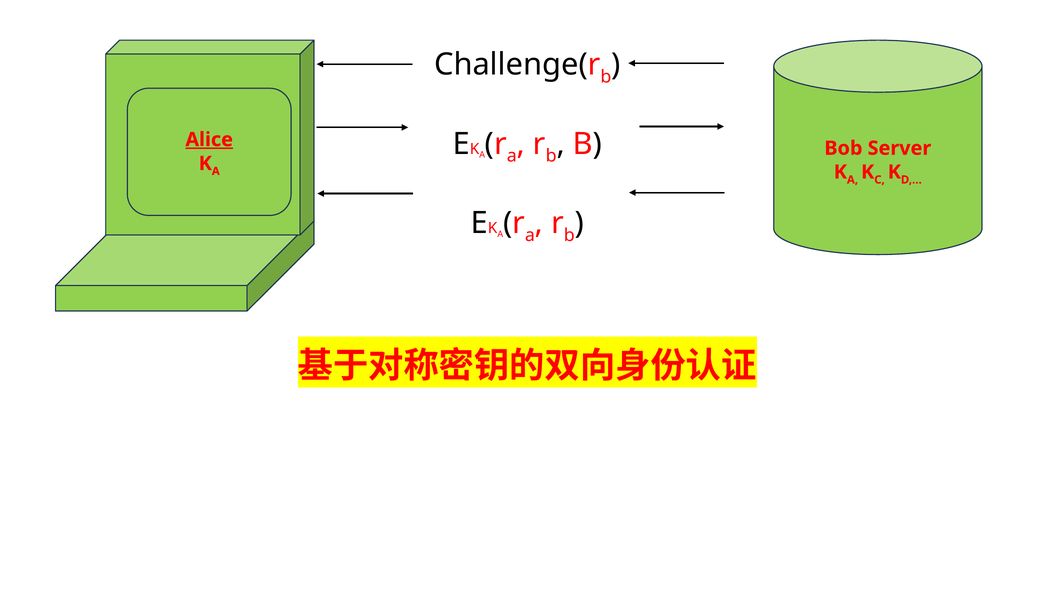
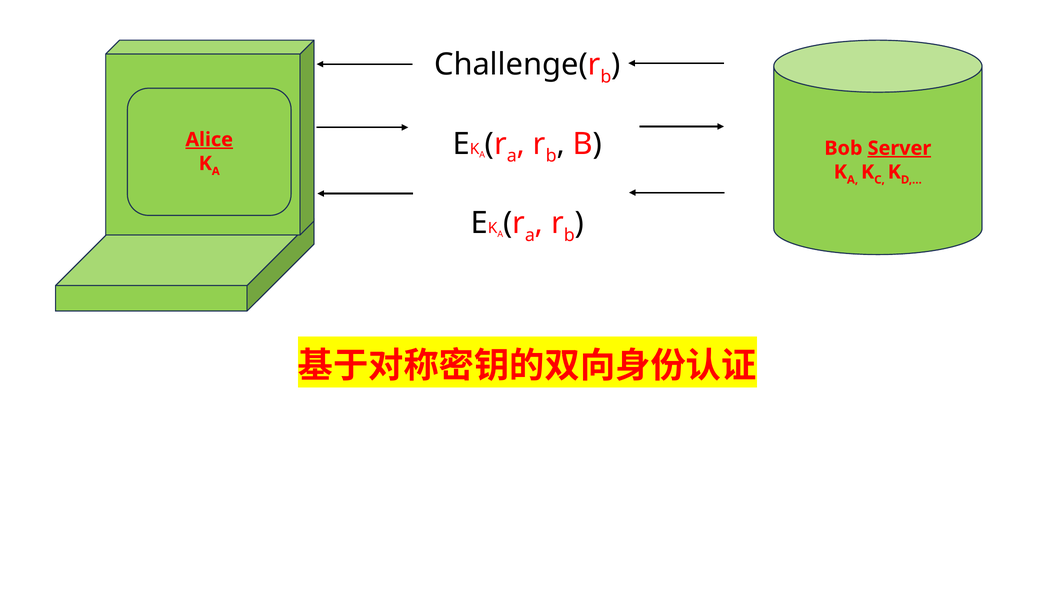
Server underline: none -> present
